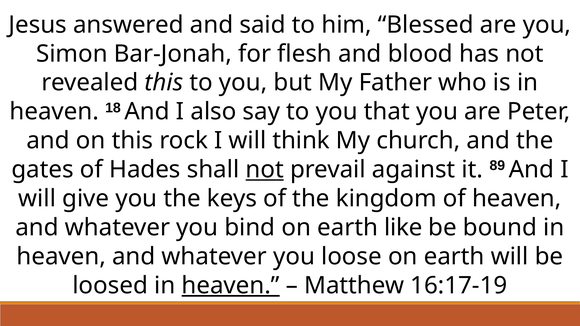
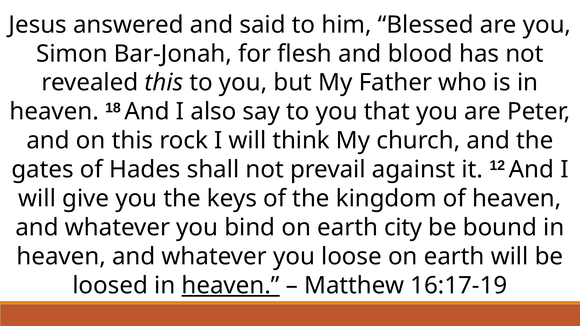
not at (265, 170) underline: present -> none
89: 89 -> 12
like: like -> city
